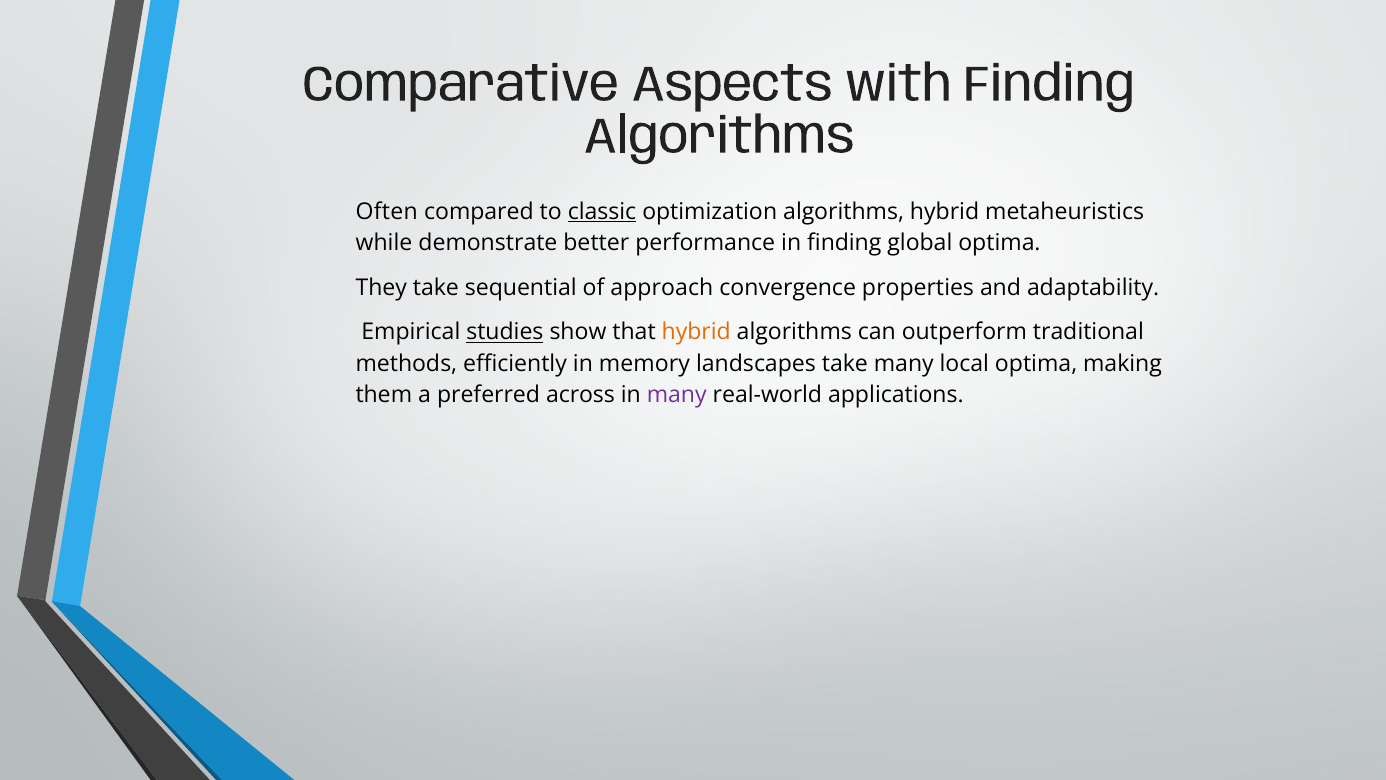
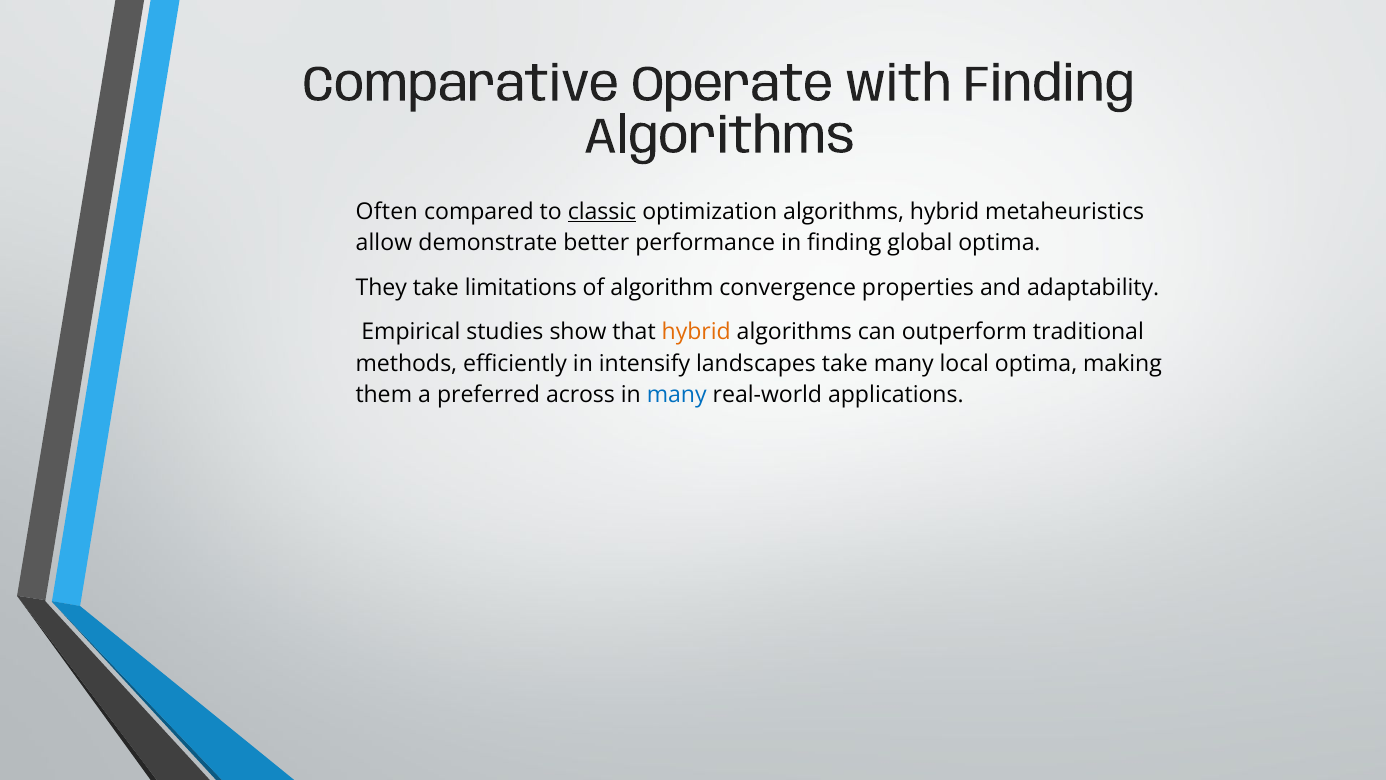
Aspects: Aspects -> Operate
while: while -> allow
sequential: sequential -> limitations
approach: approach -> algorithm
studies underline: present -> none
memory: memory -> intensify
many at (677, 395) colour: purple -> blue
